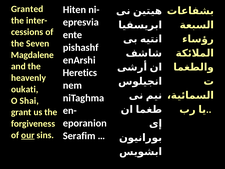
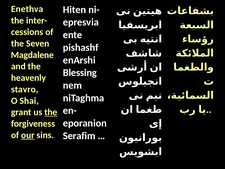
Granted: Granted -> Enethva
Heretics: Heretics -> Blessing
oukati: oukati -> stavro
the at (51, 112) underline: none -> present
